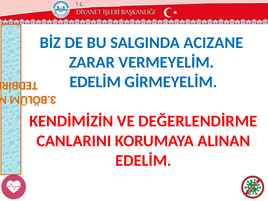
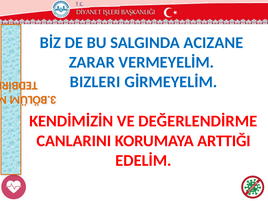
EDELİM at (95, 82): EDELİM -> BIZLERI
ALINAN: ALINAN -> ARTTIĞI
